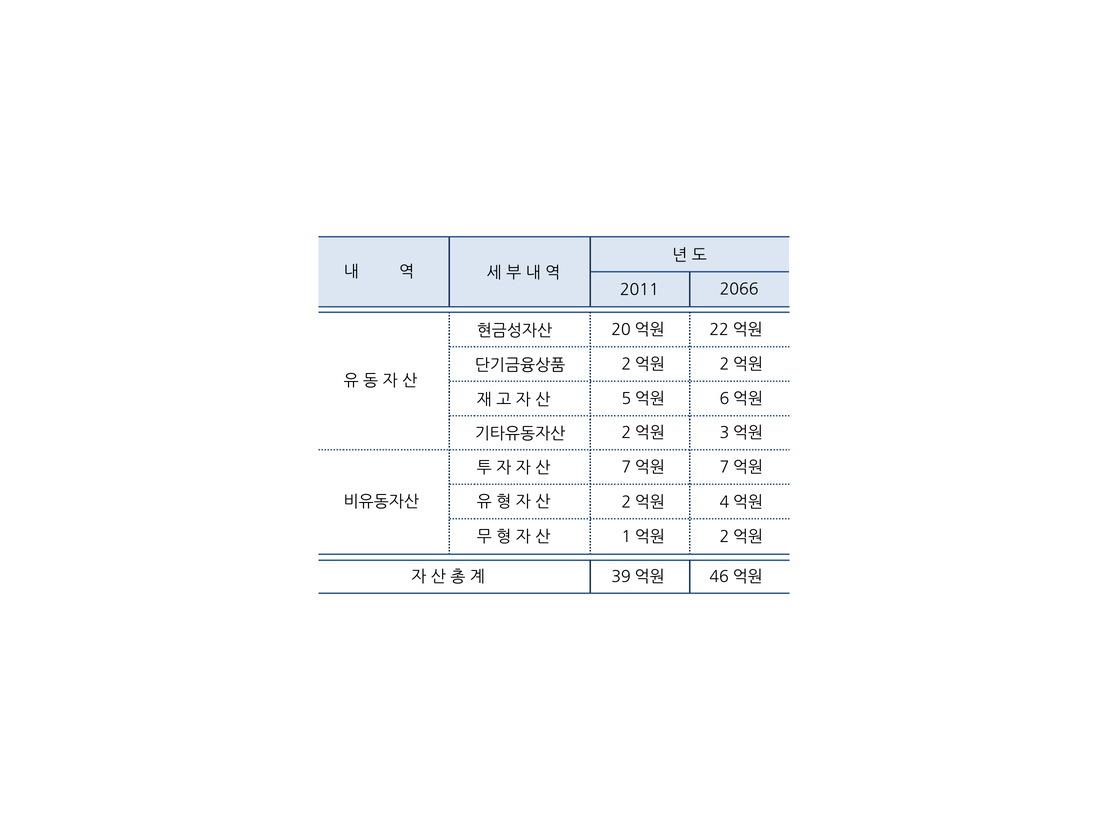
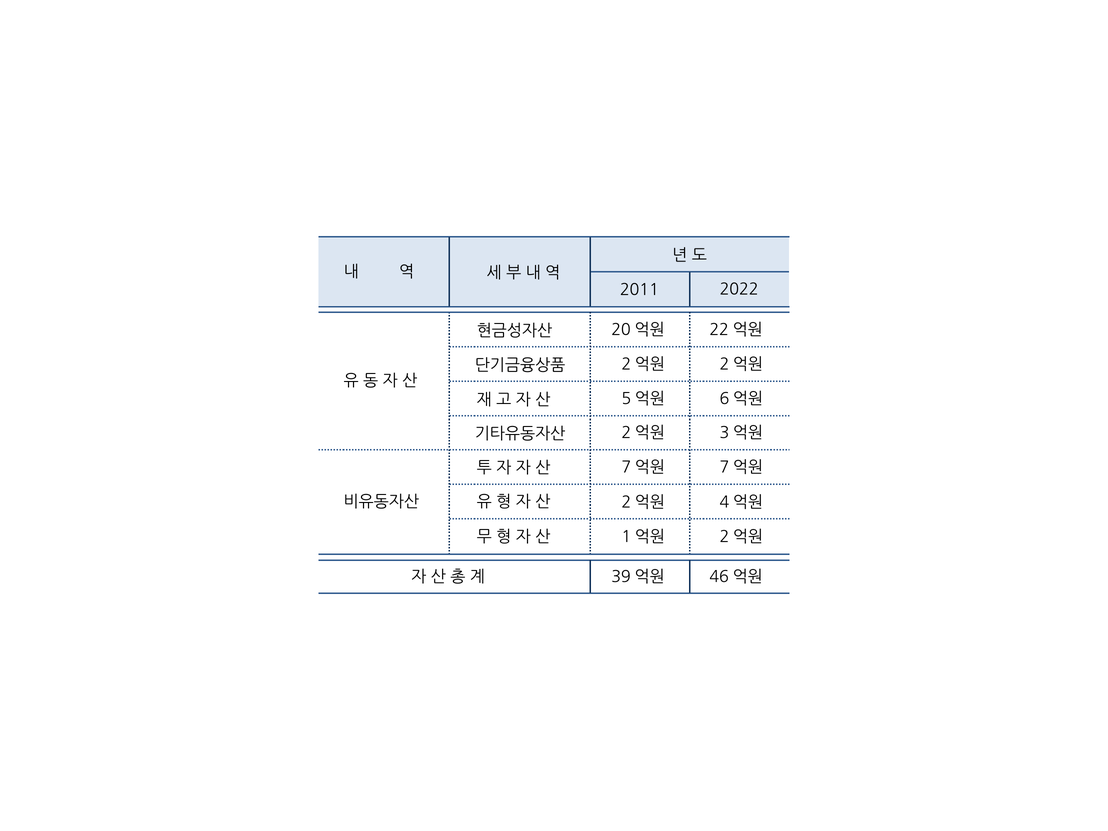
2066: 2066 -> 2022
